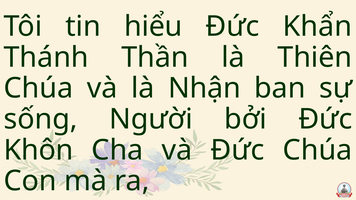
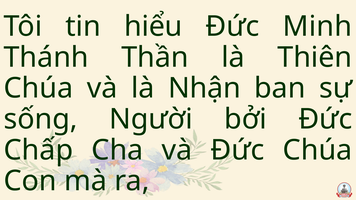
Khẩn: Khẩn -> Minh
Khôn: Khôn -> Chấp
